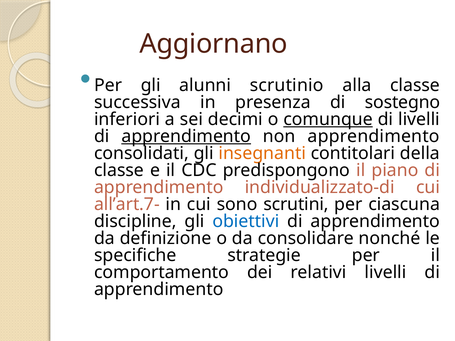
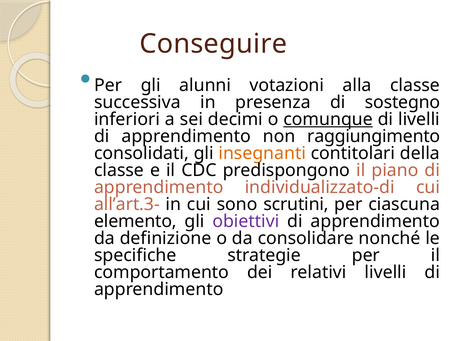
Aggiornano: Aggiornano -> Conseguire
scrutinio: scrutinio -> votazioni
apprendimento at (186, 136) underline: present -> none
non apprendimento: apprendimento -> raggiungimento
all’art.7-: all’art.7- -> all’art.3-
discipline: discipline -> elemento
obiettivi colour: blue -> purple
